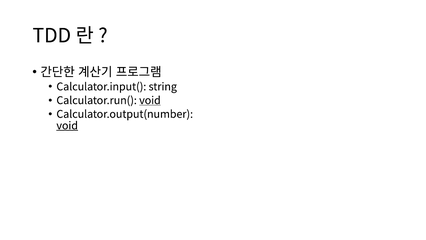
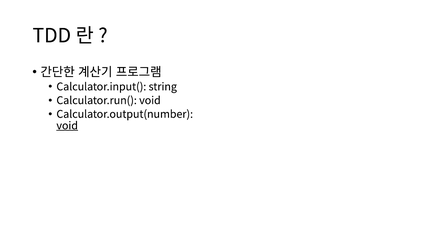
void at (150, 100) underline: present -> none
